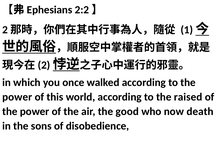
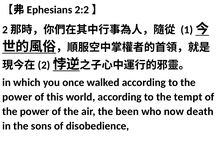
raised: raised -> tempt
good: good -> been
